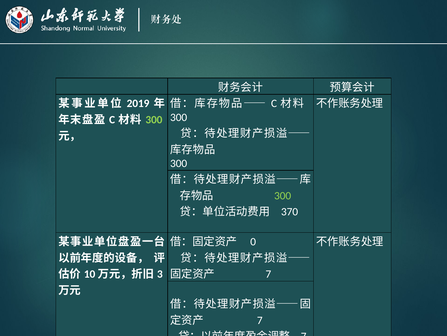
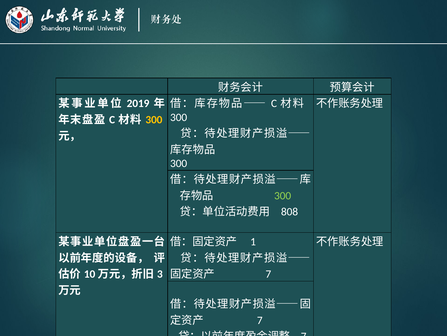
300 at (154, 120) colour: light green -> yellow
370: 370 -> 808
0: 0 -> 1
